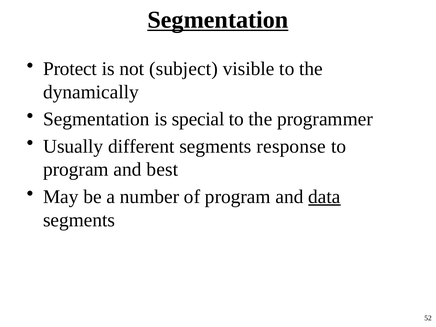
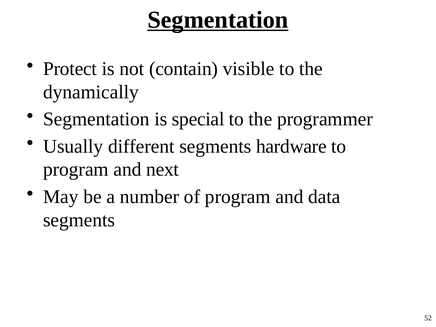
subject: subject -> contain
response: response -> hardware
best: best -> next
data underline: present -> none
